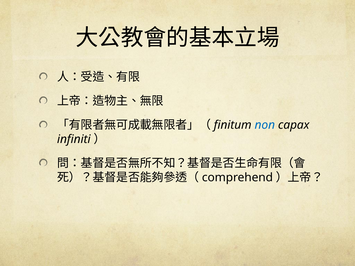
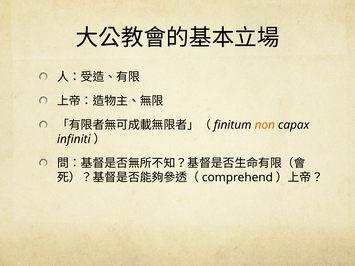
non colour: blue -> orange
